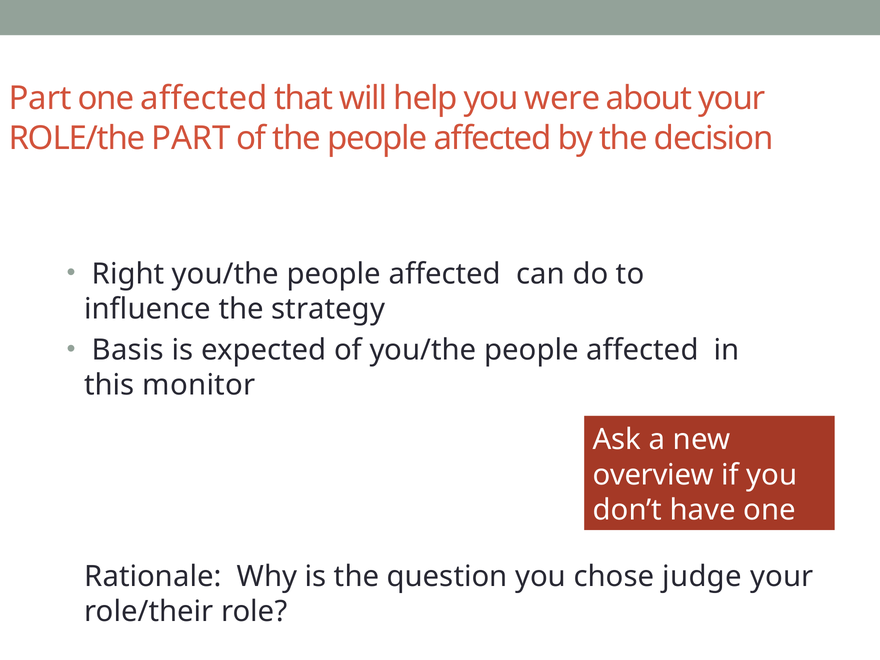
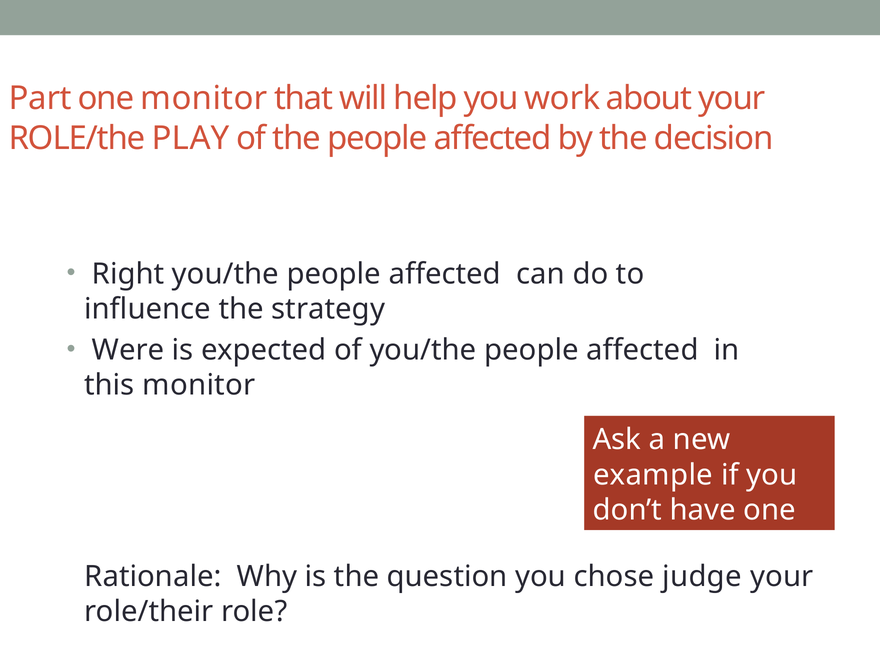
one affected: affected -> monitor
were: were -> work
ROLE/the PART: PART -> PLAY
Basis: Basis -> Were
overview: overview -> example
